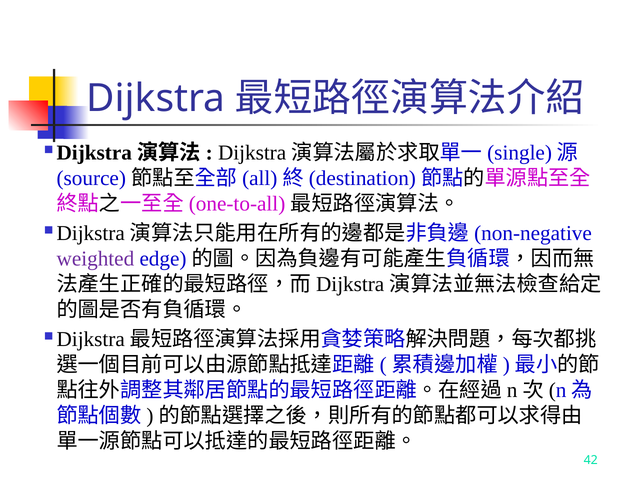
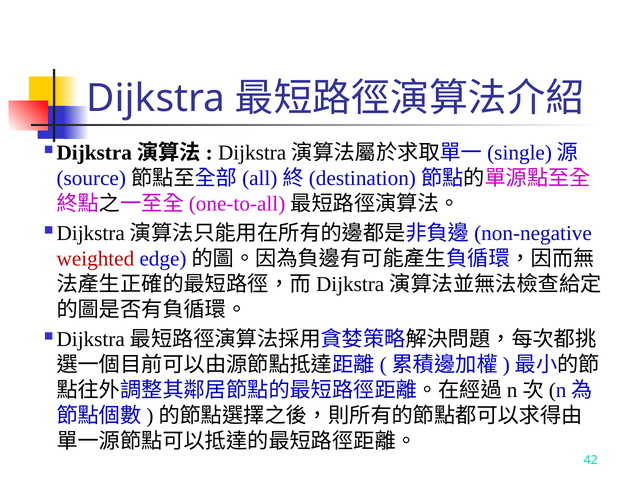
weighted colour: purple -> red
